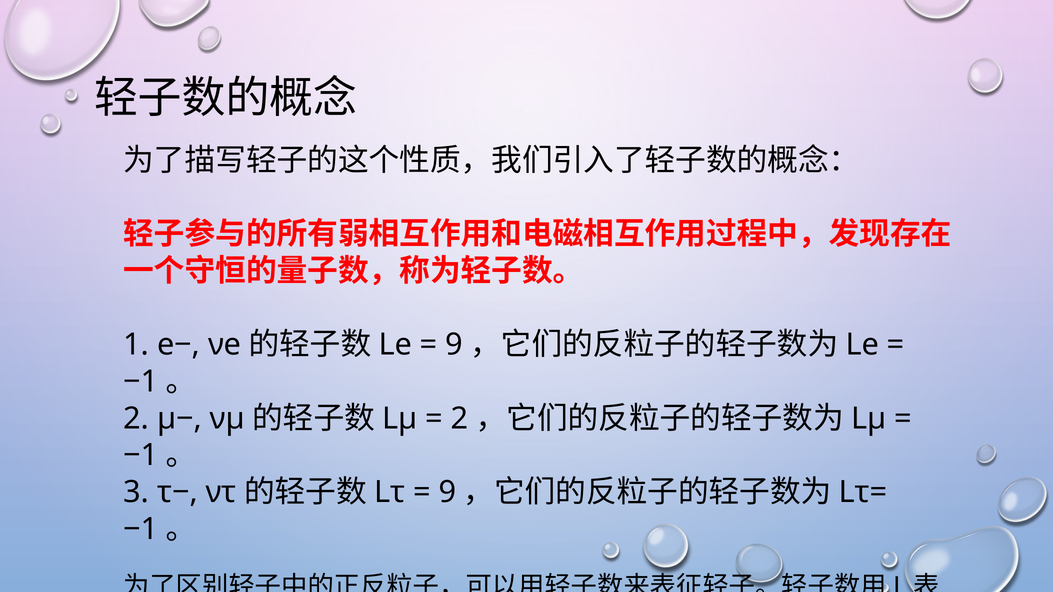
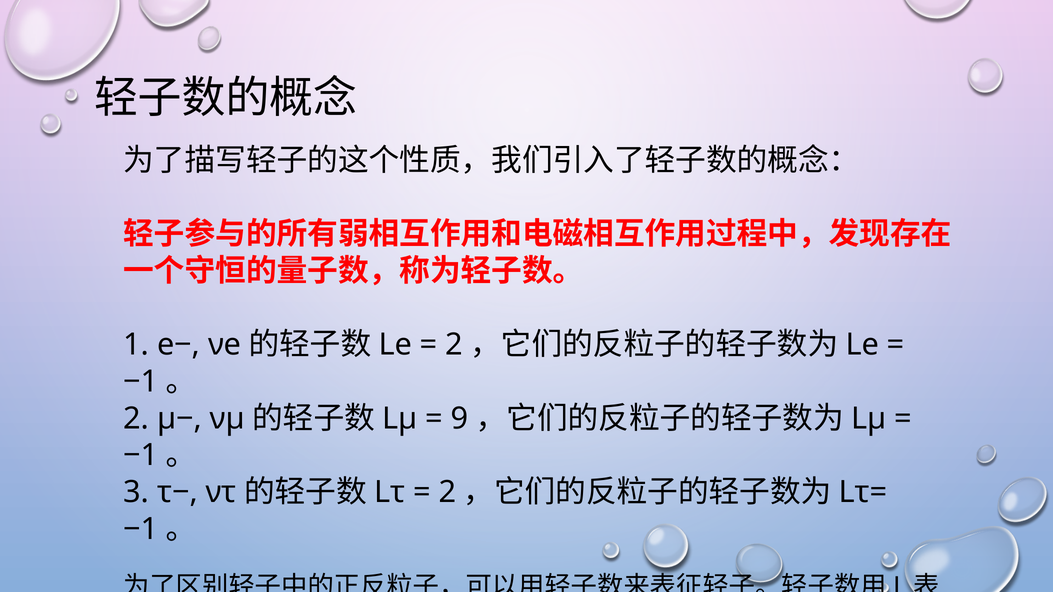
9 at (454, 345): 9 -> 2
2 at (460, 419): 2 -> 9
9 at (447, 492): 9 -> 2
